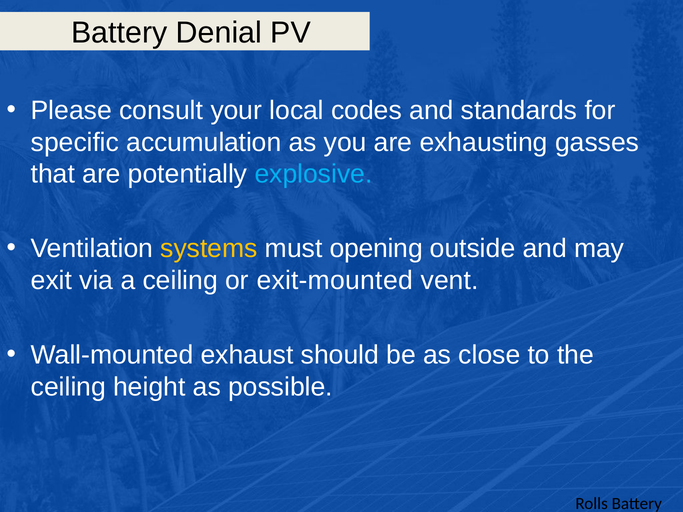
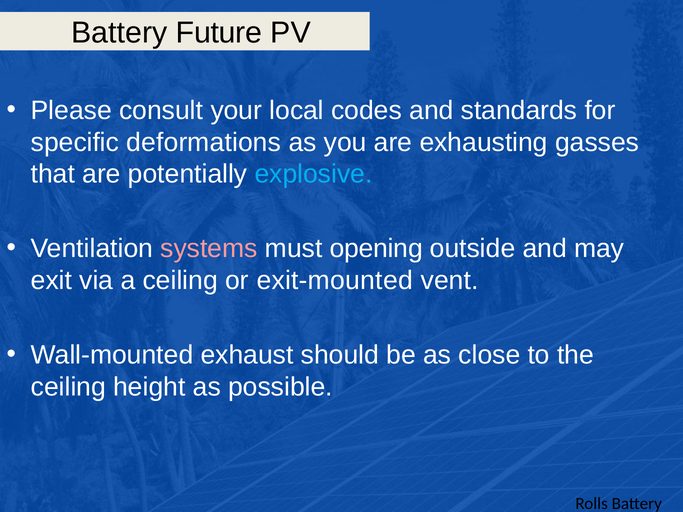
Denial: Denial -> Future
accumulation: accumulation -> deformations
systems colour: yellow -> pink
